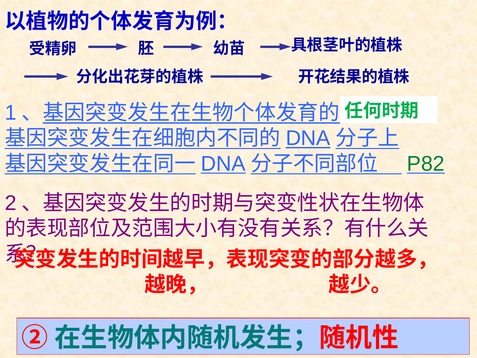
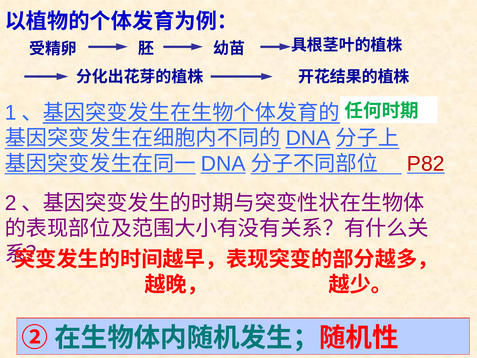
P82 colour: green -> red
